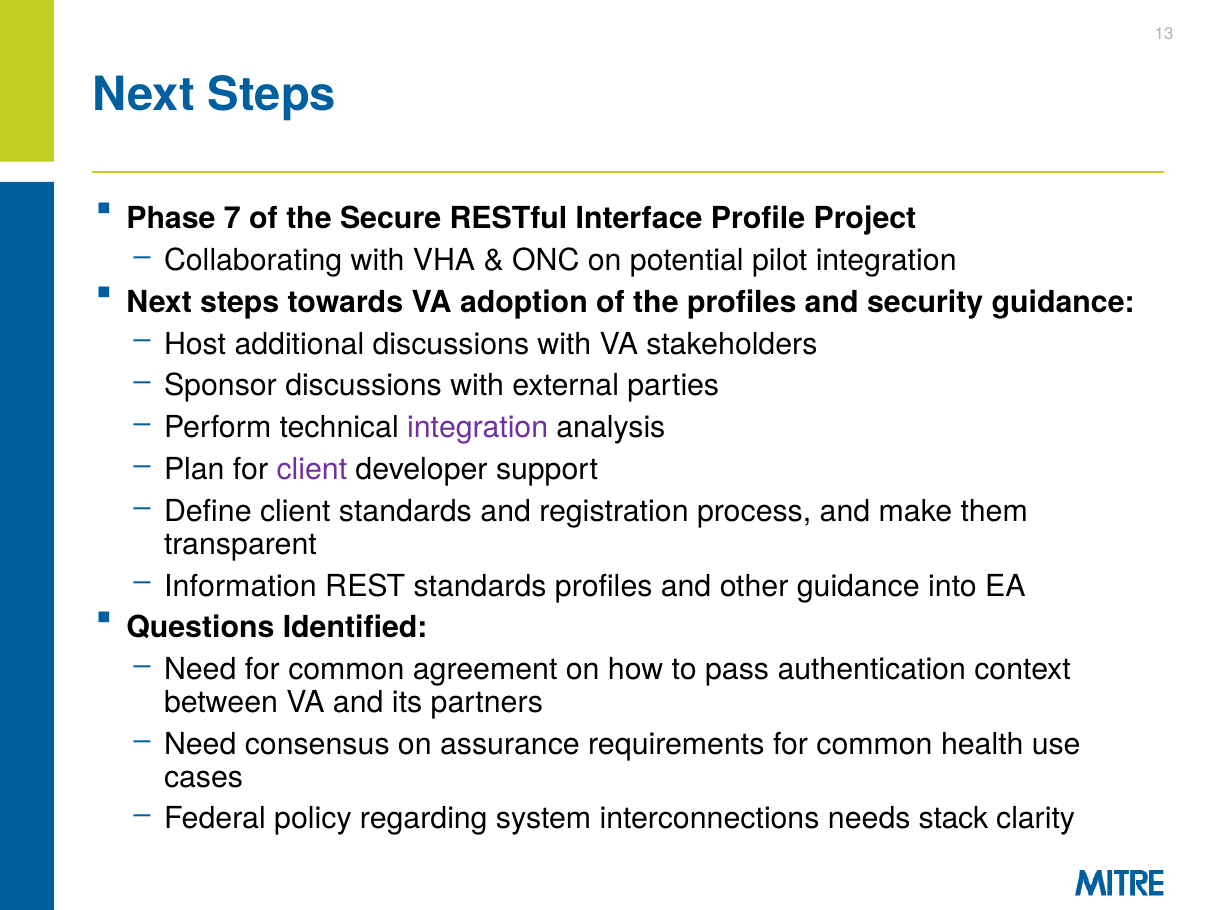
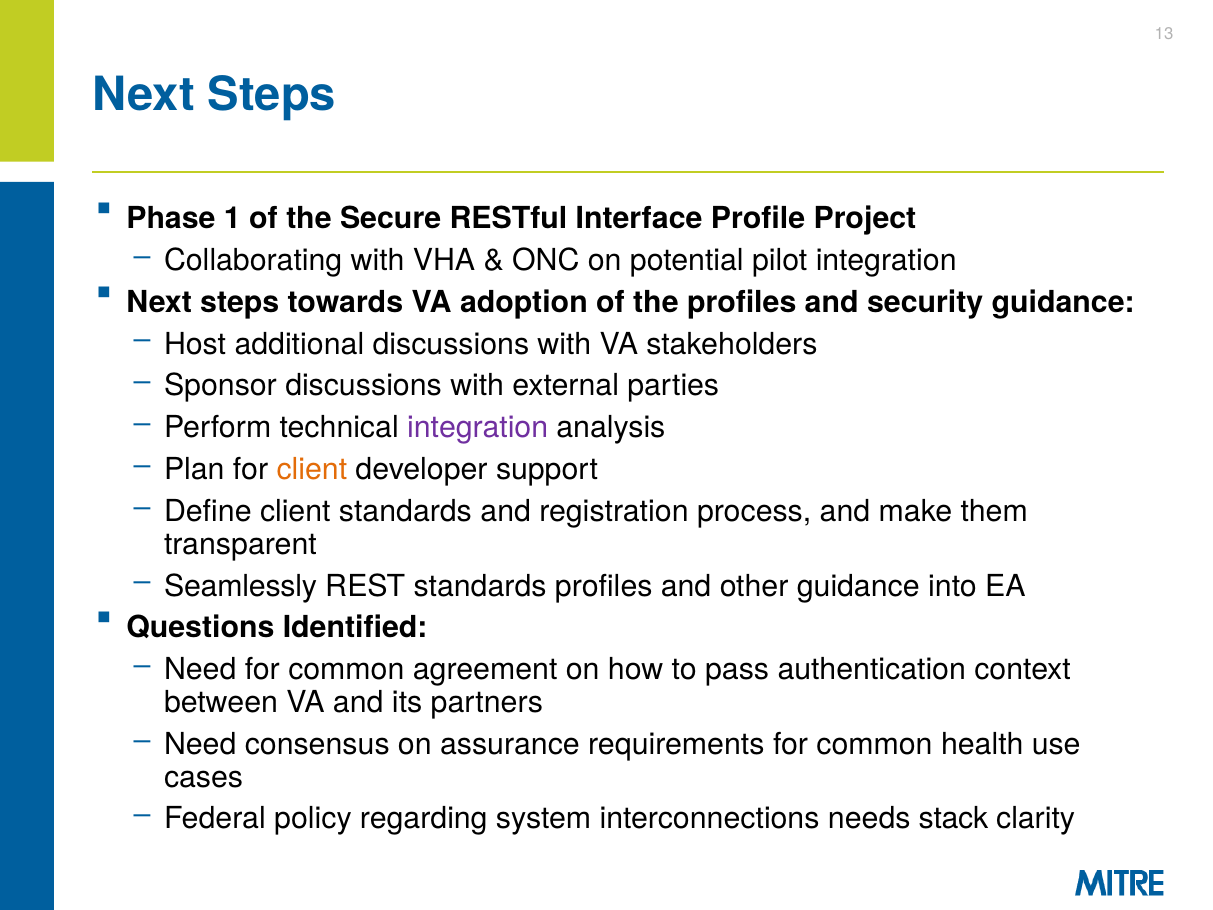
7: 7 -> 1
client at (312, 469) colour: purple -> orange
Information: Information -> Seamlessly
